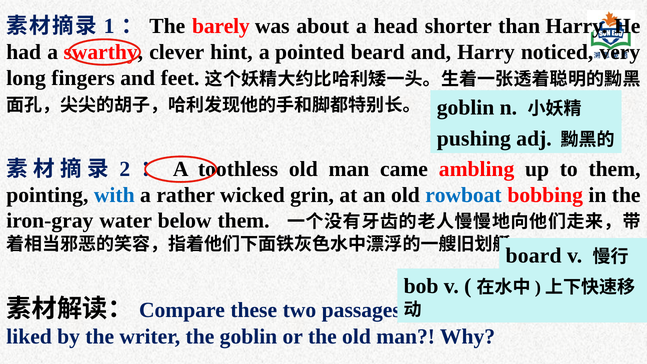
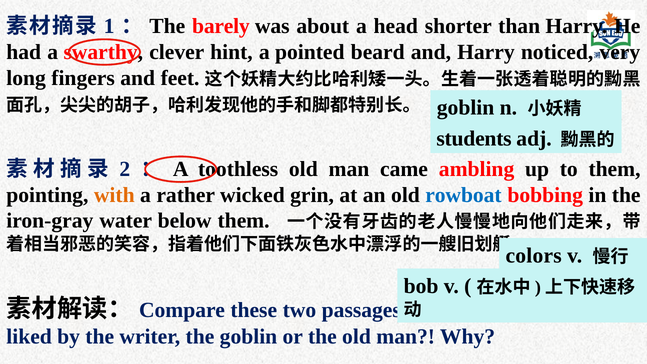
pushing: pushing -> students
with colour: blue -> orange
board: board -> colors
